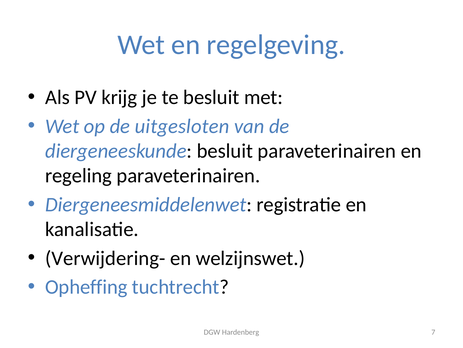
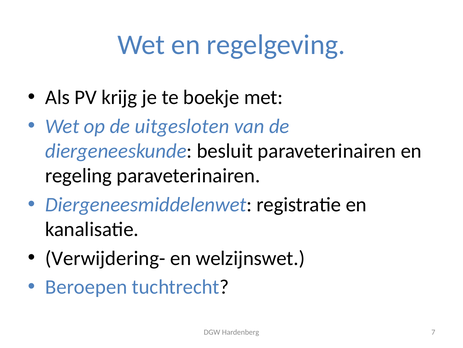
te besluit: besluit -> boekje
Opheffing: Opheffing -> Beroepen
